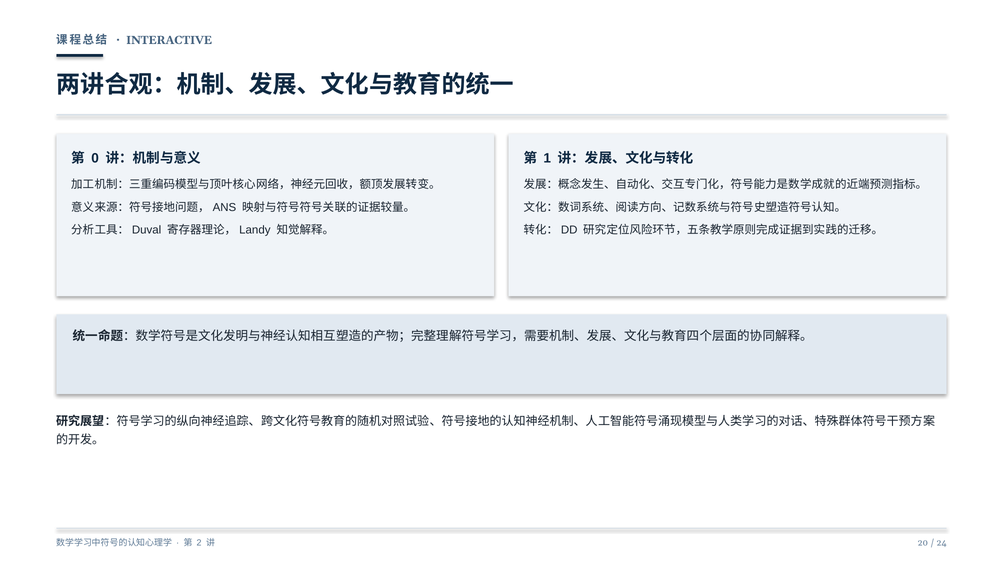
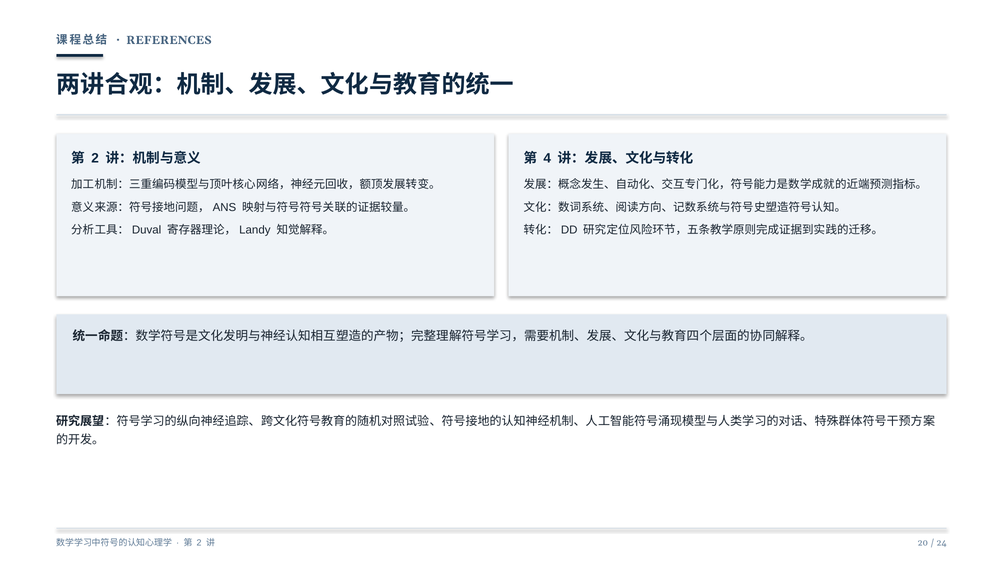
INTERACTIVE: INTERACTIVE -> REFERENCES
0 at (95, 158): 0 -> 2
1: 1 -> 4
